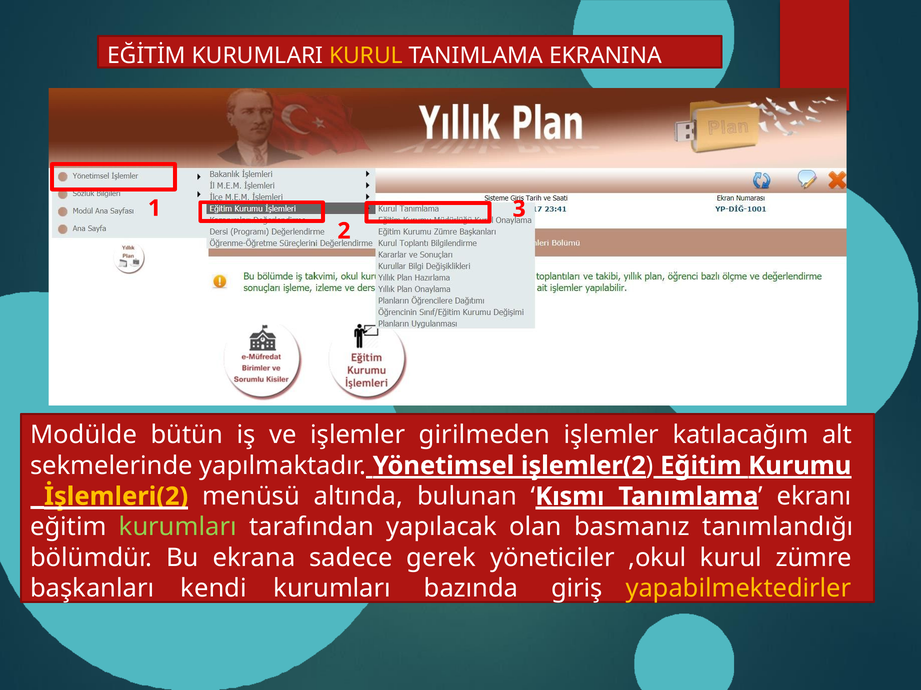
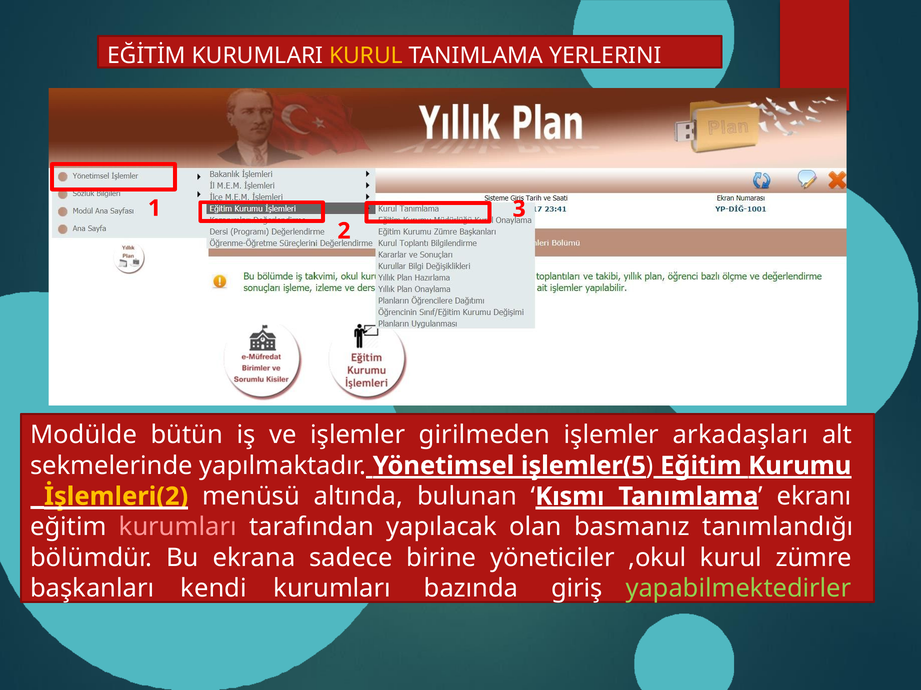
EKRANINA: EKRANINA -> YERLERINI
katılacağım: katılacağım -> arkadaşları
işlemler(2: işlemler(2 -> işlemler(5
kurumları at (178, 528) colour: light green -> pink
gerek: gerek -> birine
yapabilmektedirler colour: yellow -> light green
